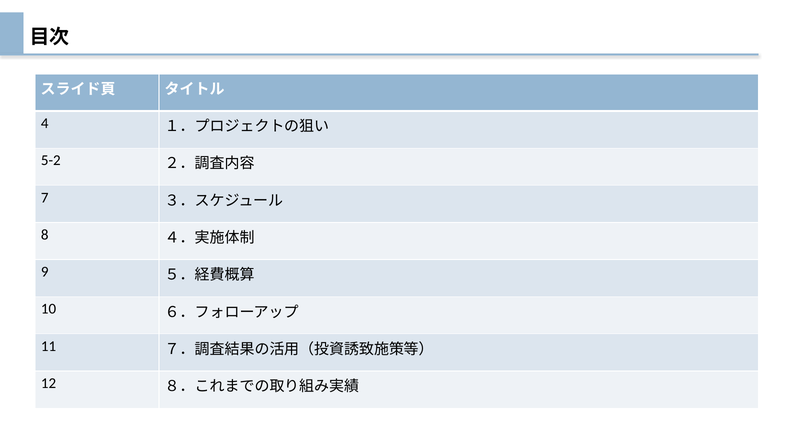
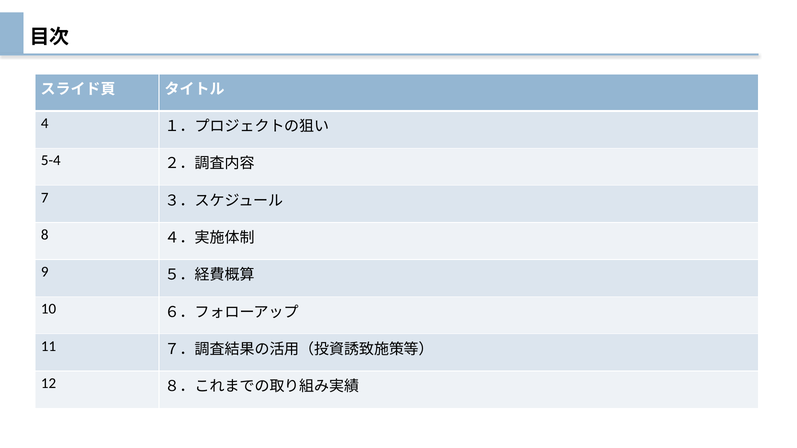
5-2: 5-2 -> 5-4
